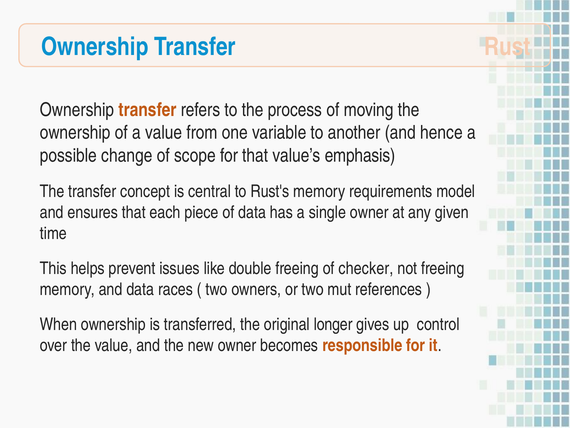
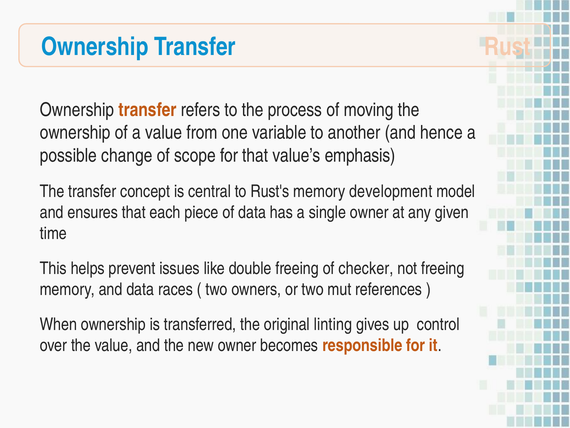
requirements: requirements -> development
longer: longer -> linting
